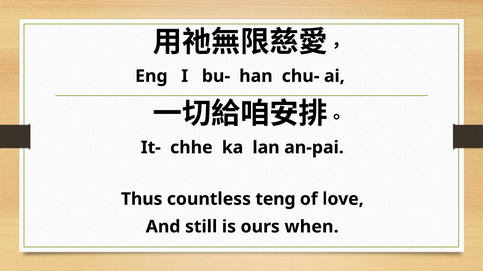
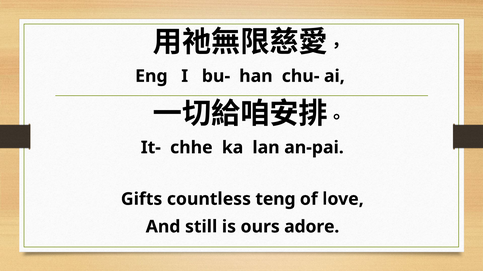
Thus: Thus -> Gifts
when: when -> adore
